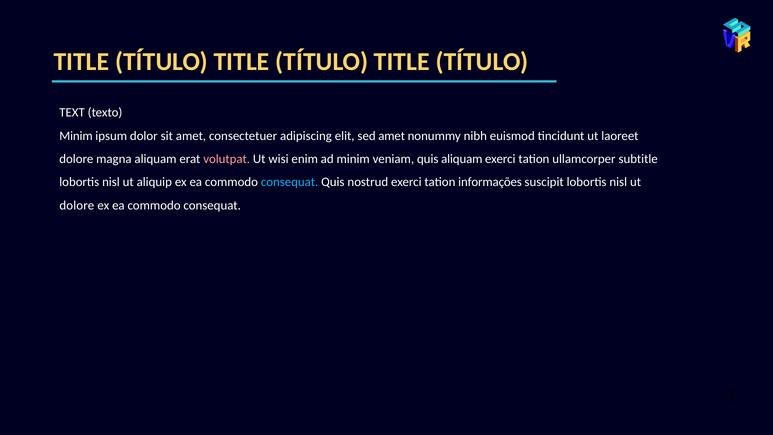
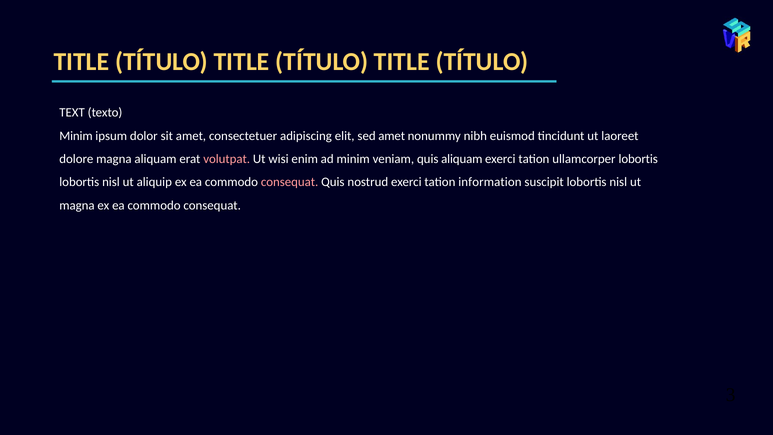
ullamcorper subtitle: subtitle -> lobortis
consequat at (290, 182) colour: light blue -> pink
informações: informações -> information
dolore at (77, 205): dolore -> magna
